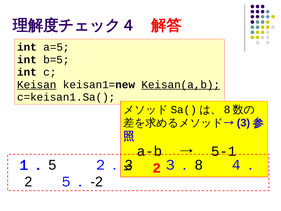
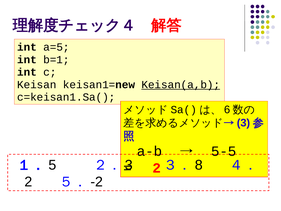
b=5: b=5 -> b=1
Keisan underline: present -> none
8 at (227, 110): 8 -> 6
5-1: 5-1 -> 5-5
